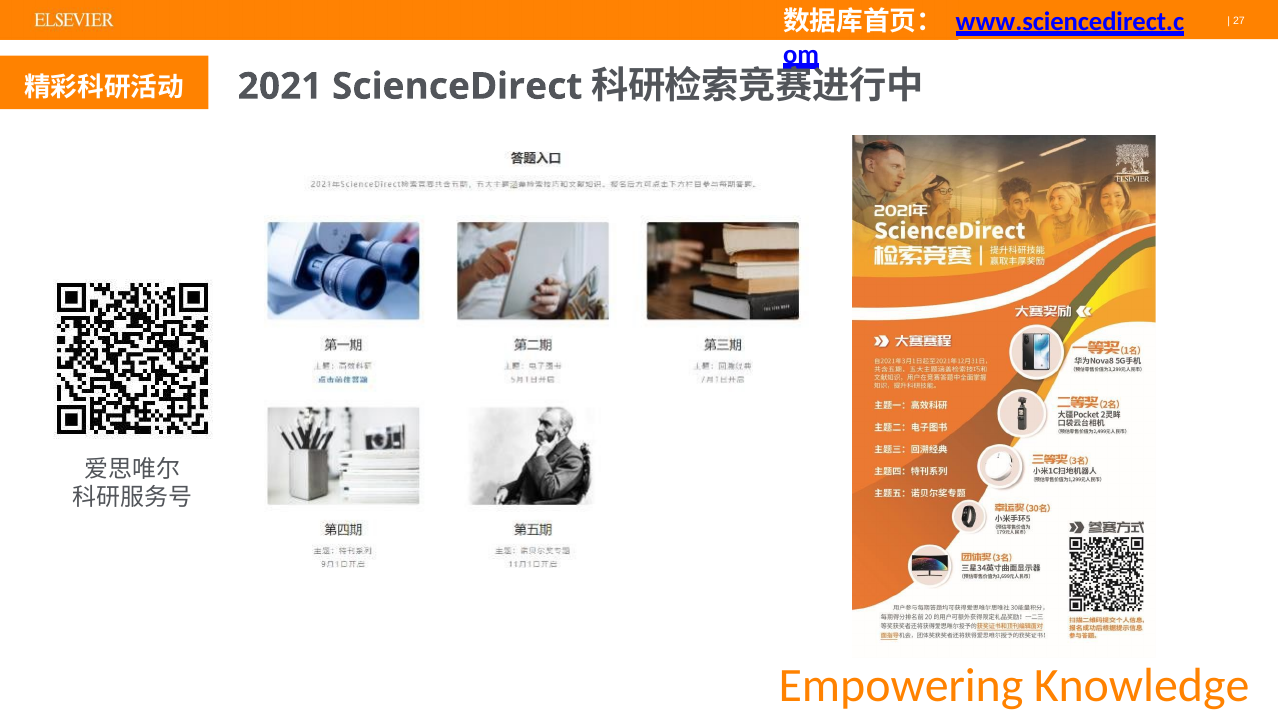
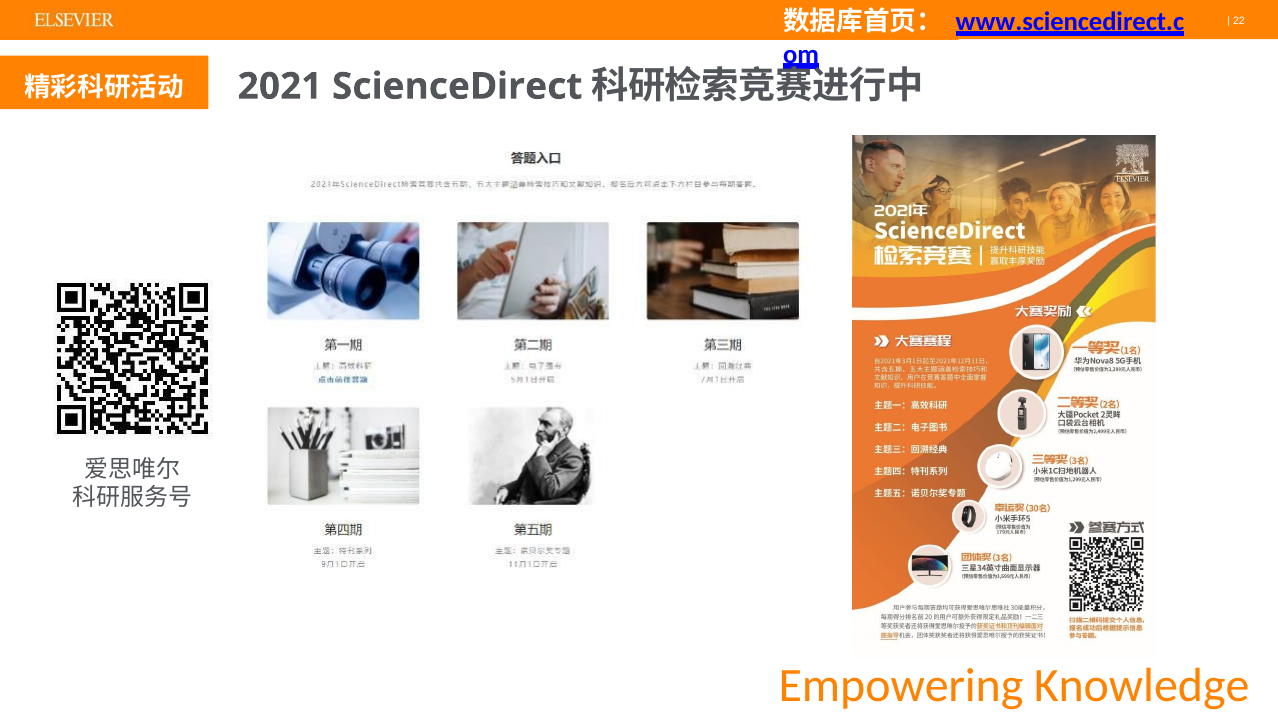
27: 27 -> 22
